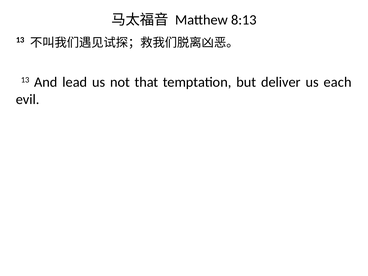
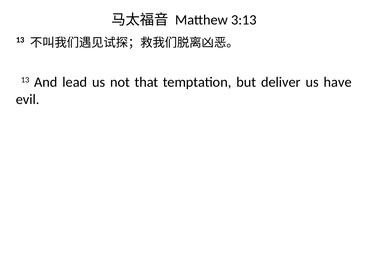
8:13: 8:13 -> 3:13
each: each -> have
